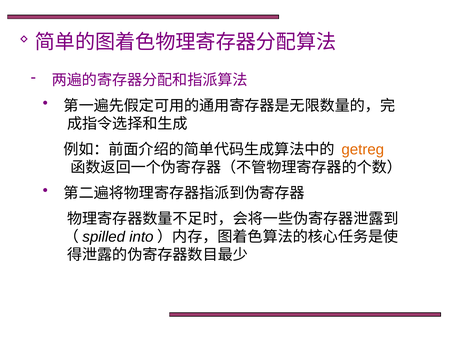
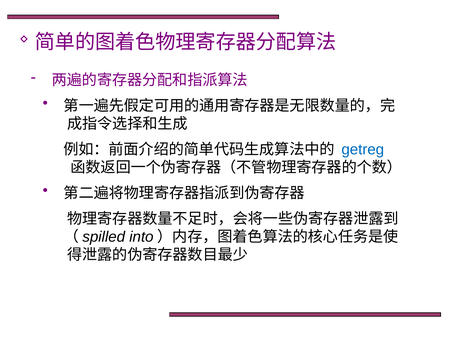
getreg colour: orange -> blue
